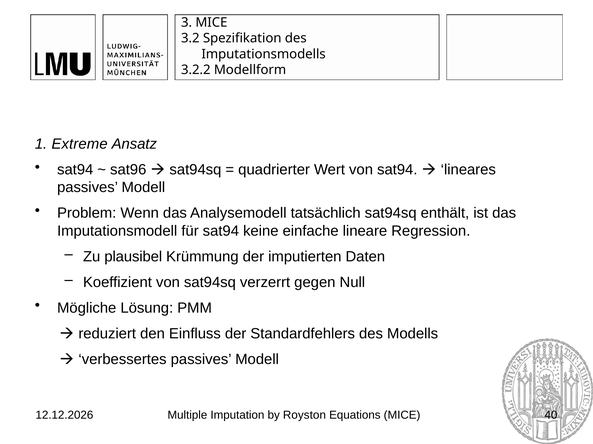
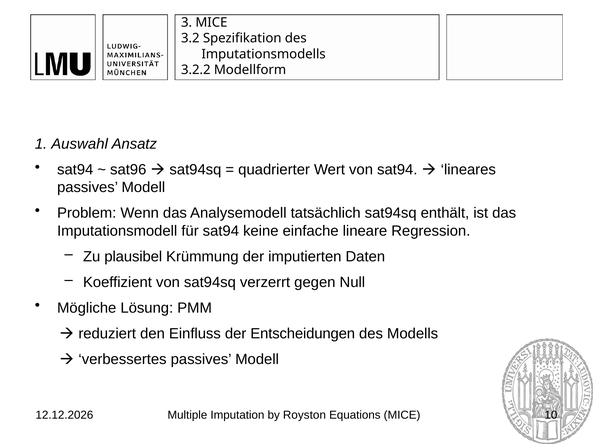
Extreme: Extreme -> Auswahl
Standardfehlers: Standardfehlers -> Entscheidungen
40: 40 -> 10
